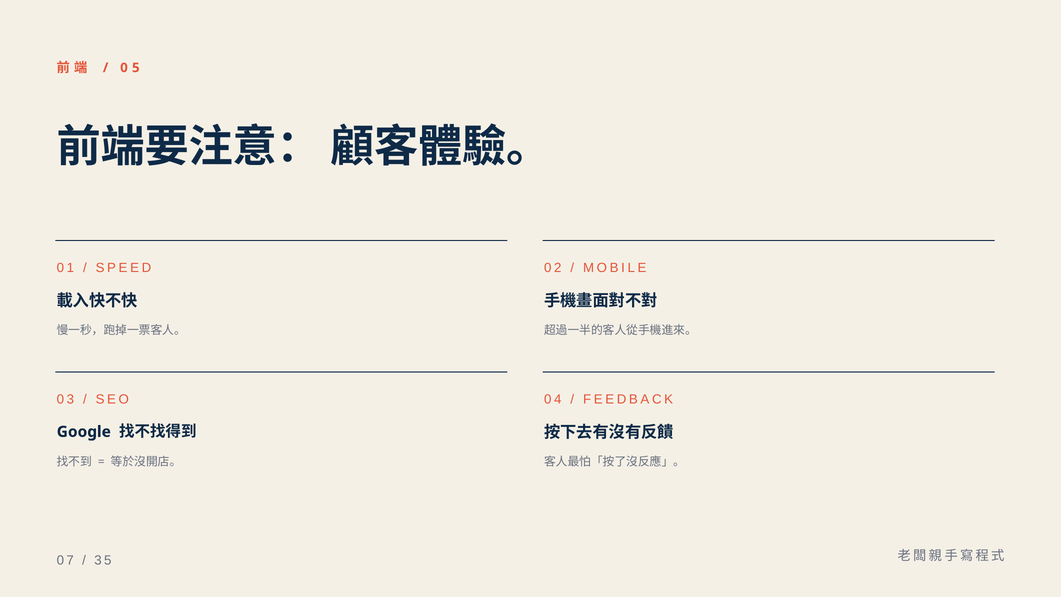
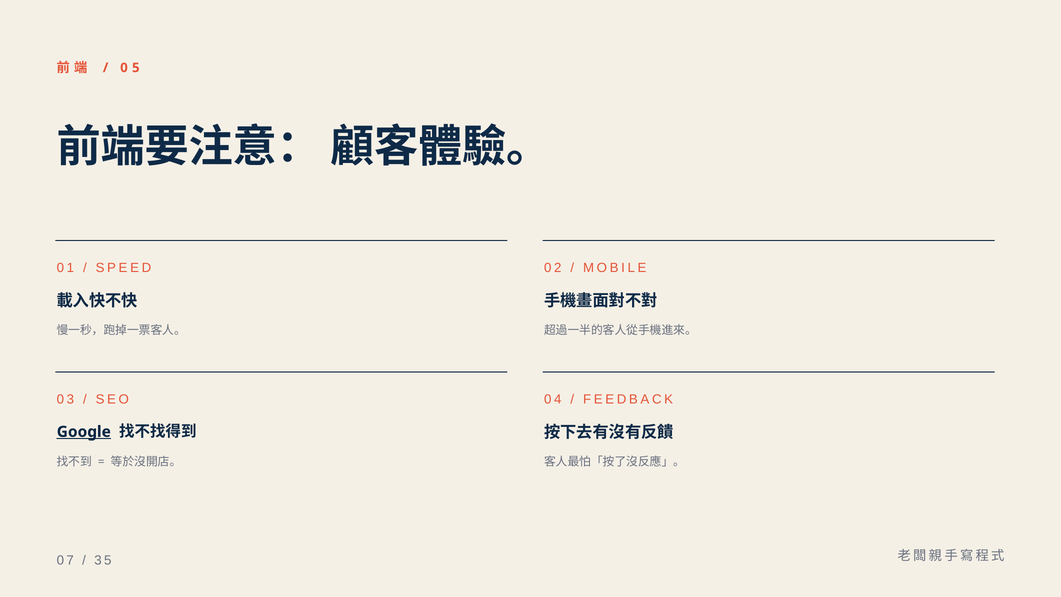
Google underline: none -> present
